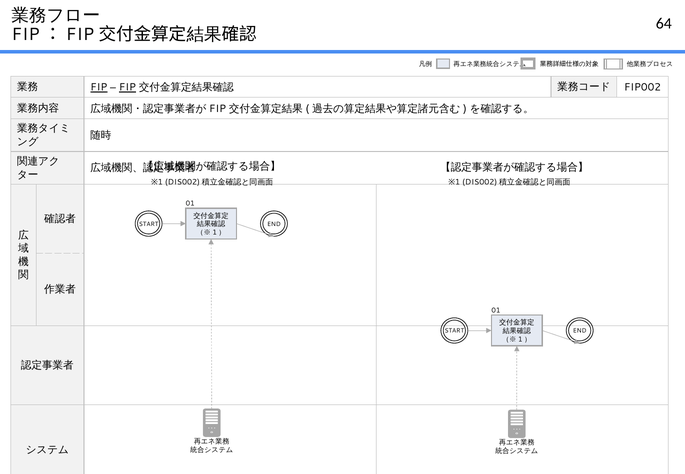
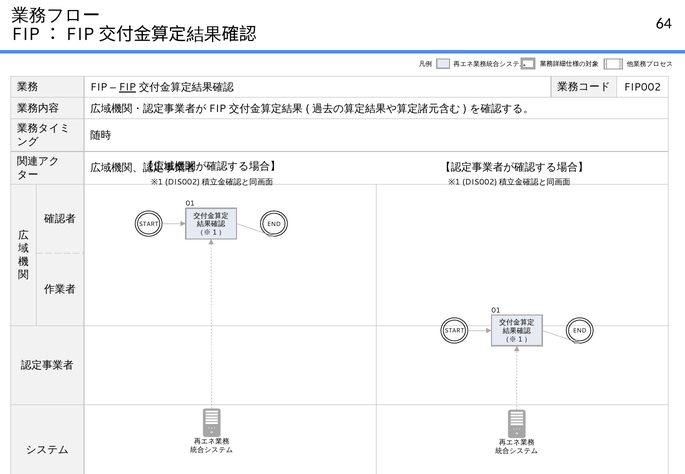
FIP at (99, 87) underline: present -> none
